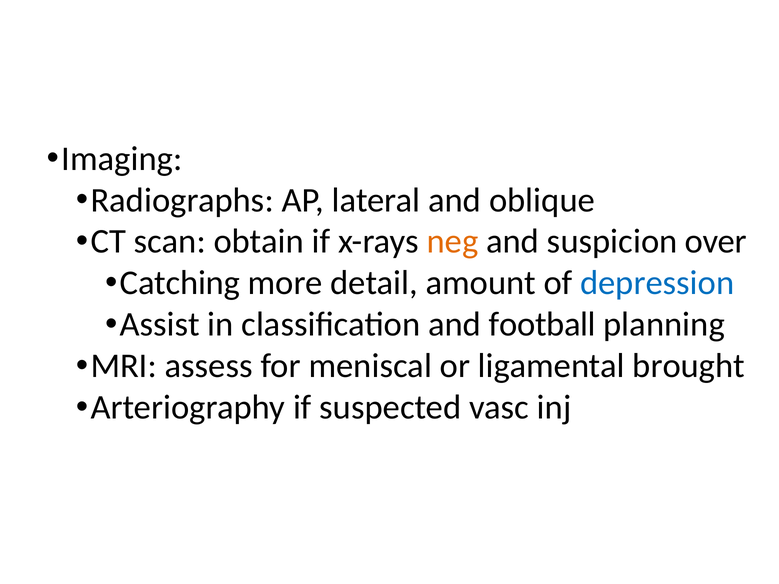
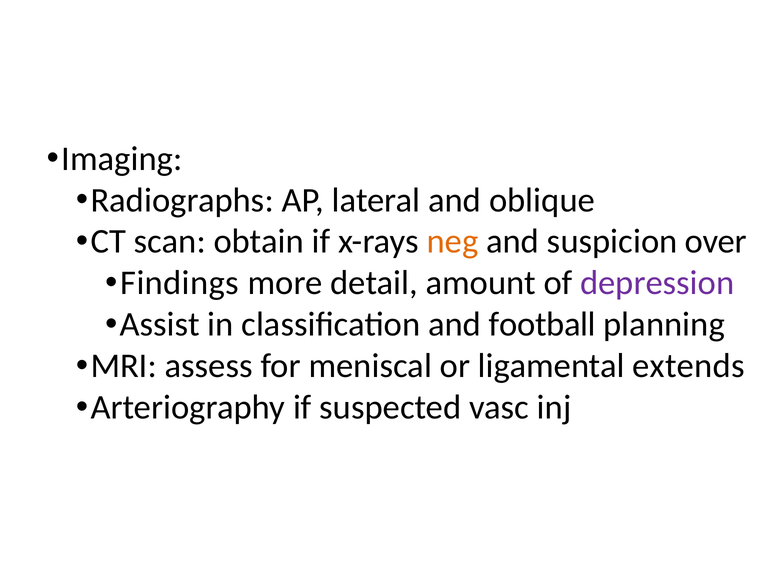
Catching: Catching -> Findings
depression colour: blue -> purple
brought: brought -> extends
